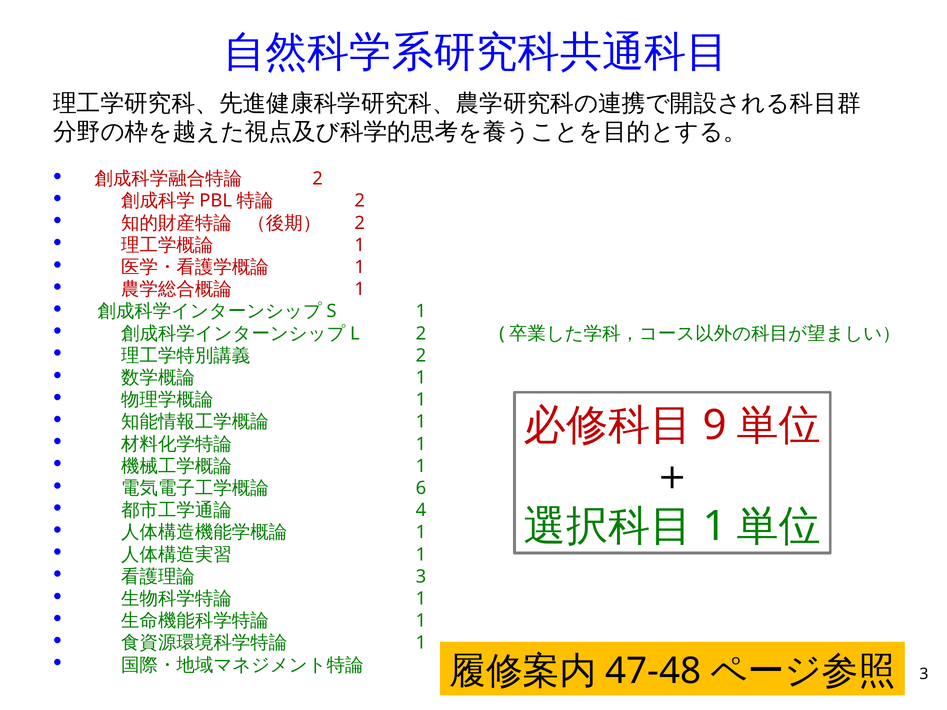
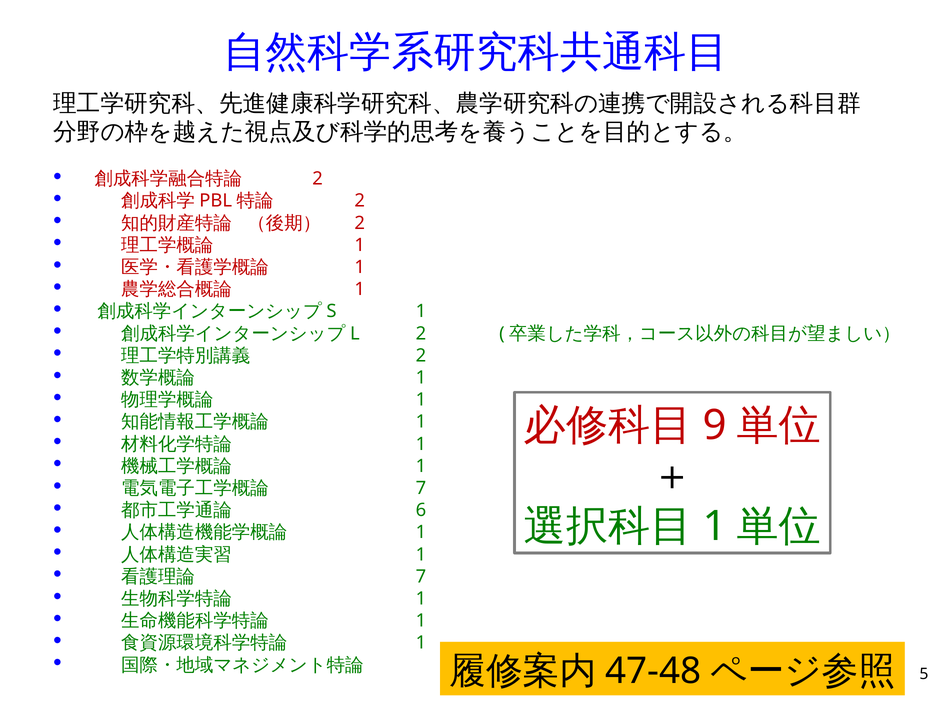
6 at (421, 488): 6 -> 7
4: 4 -> 6
3 at (421, 577): 3 -> 7
3 at (924, 674): 3 -> 5
